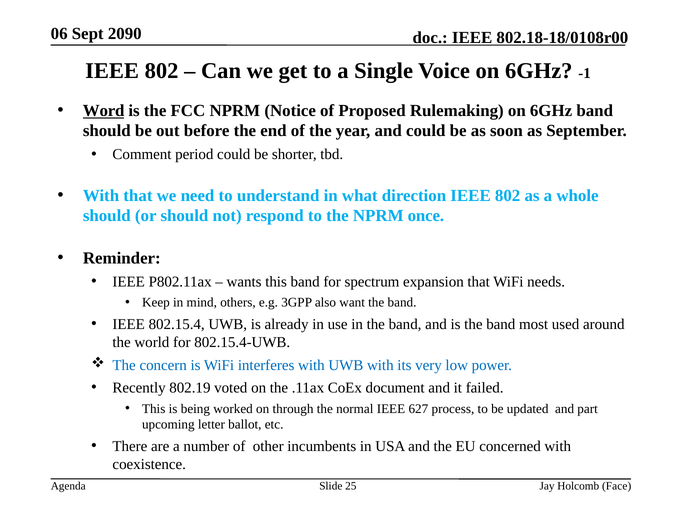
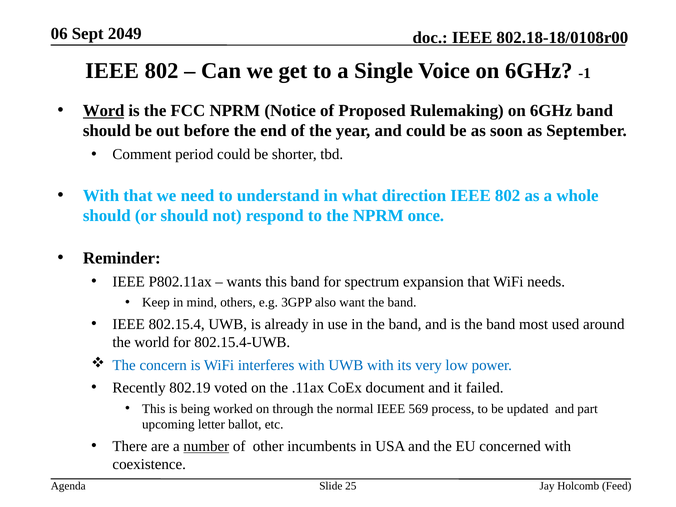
2090: 2090 -> 2049
627: 627 -> 569
number underline: none -> present
Face: Face -> Feed
